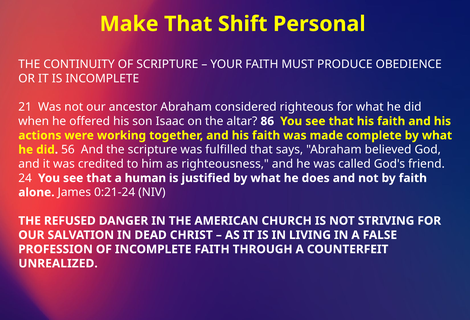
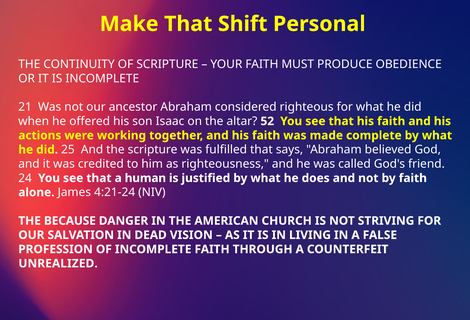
86: 86 -> 52
56: 56 -> 25
0:21-24: 0:21-24 -> 4:21-24
REFUSED: REFUSED -> BECAUSE
CHRIST: CHRIST -> VISION
